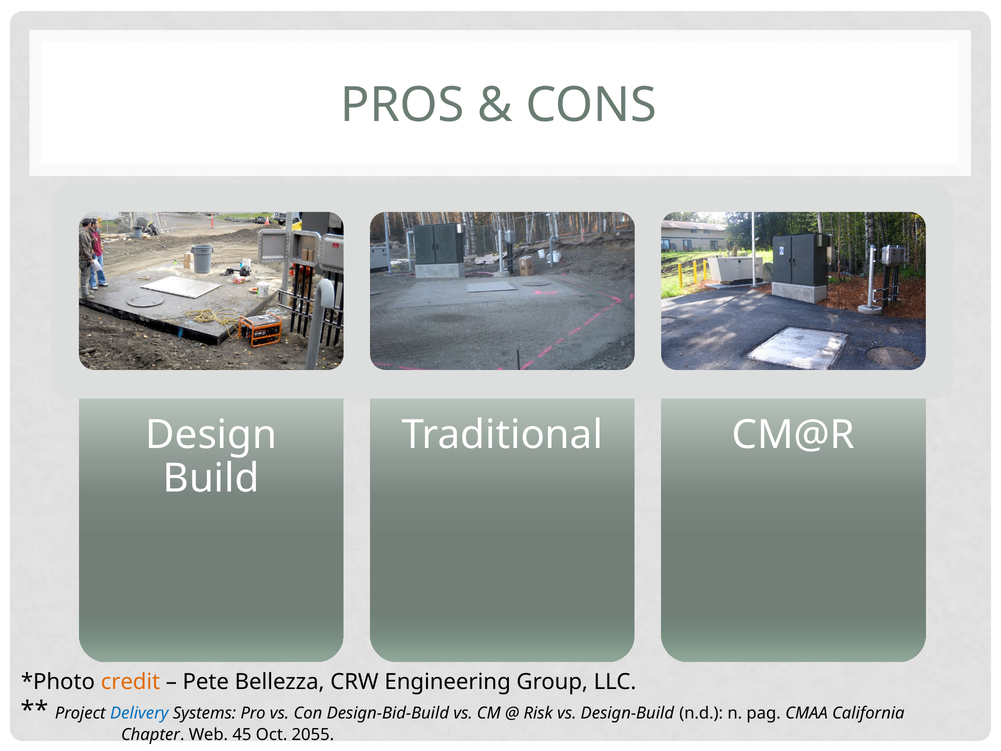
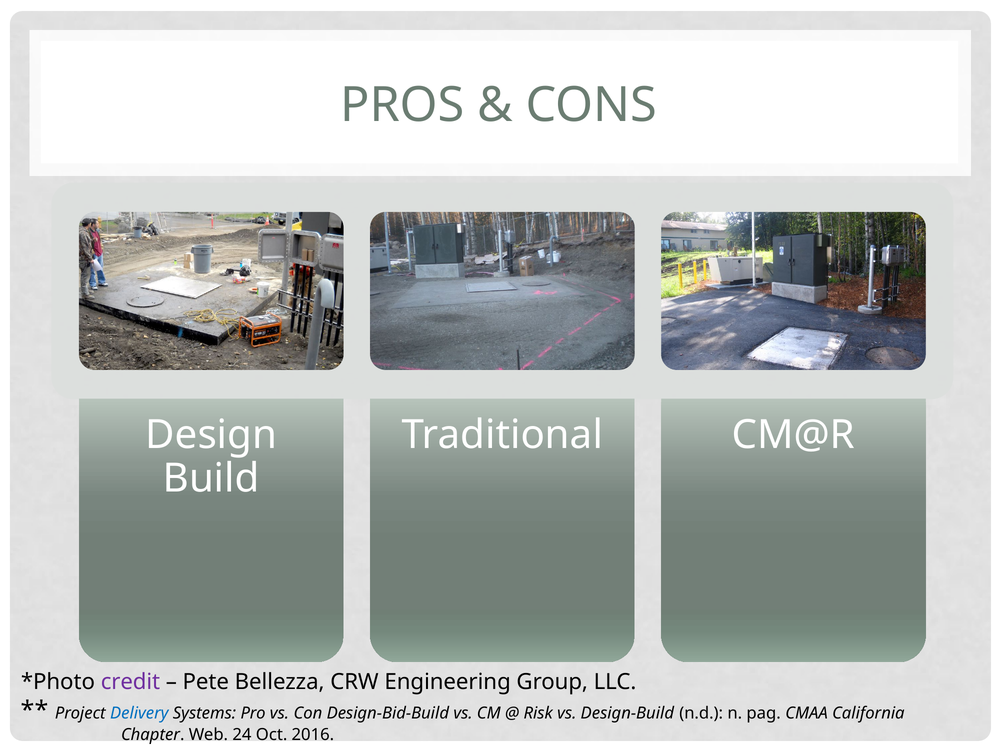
credit colour: orange -> purple
45: 45 -> 24
2055: 2055 -> 2016
